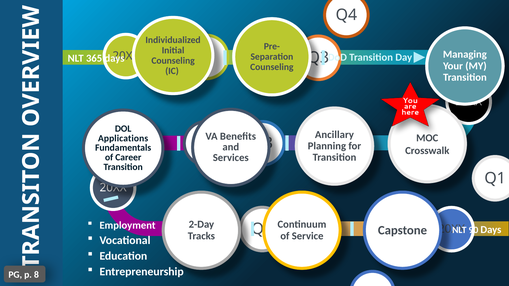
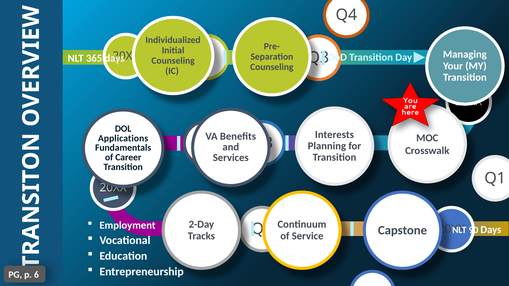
Ancillary: Ancillary -> Interests
8: 8 -> 6
